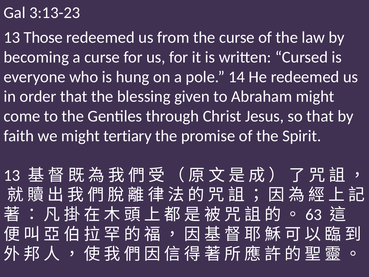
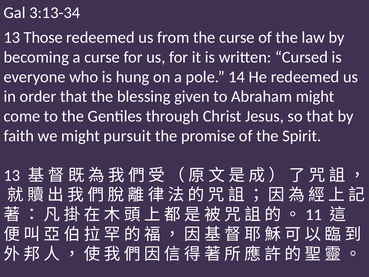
3:13-23: 3:13-23 -> 3:13-34
tertiary: tertiary -> pursuit
63: 63 -> 11
